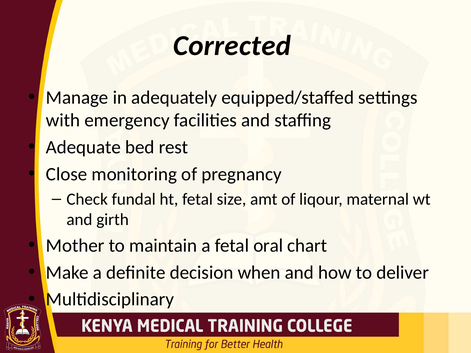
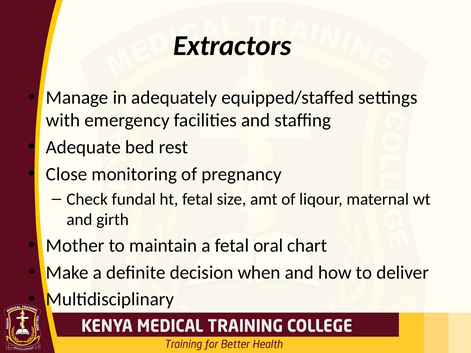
Corrected: Corrected -> Extractors
